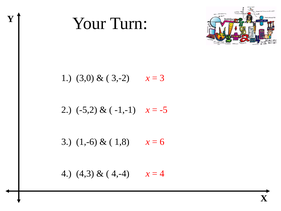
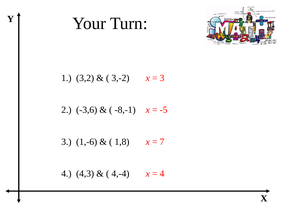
3,0: 3,0 -> 3,2
-5,2: -5,2 -> -3,6
-1,-1: -1,-1 -> -8,-1
6: 6 -> 7
